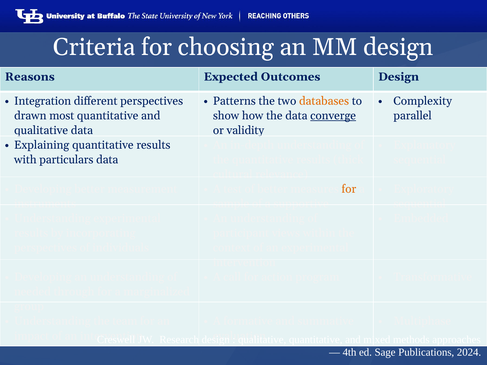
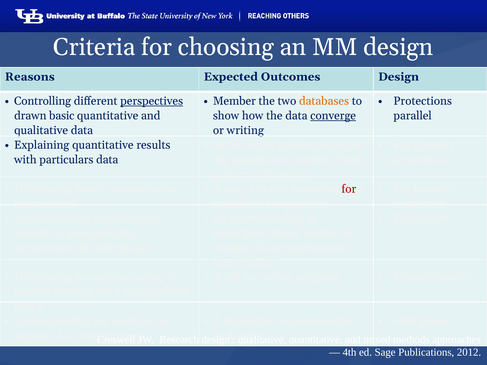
Integration: Integration -> Controlling
perspectives at (152, 101) underline: none -> present
Patterns: Patterns -> Member
Complexity: Complexity -> Protections
most: most -> basic
validity: validity -> writing
for at (349, 189) colour: orange -> red
2024: 2024 -> 2012
